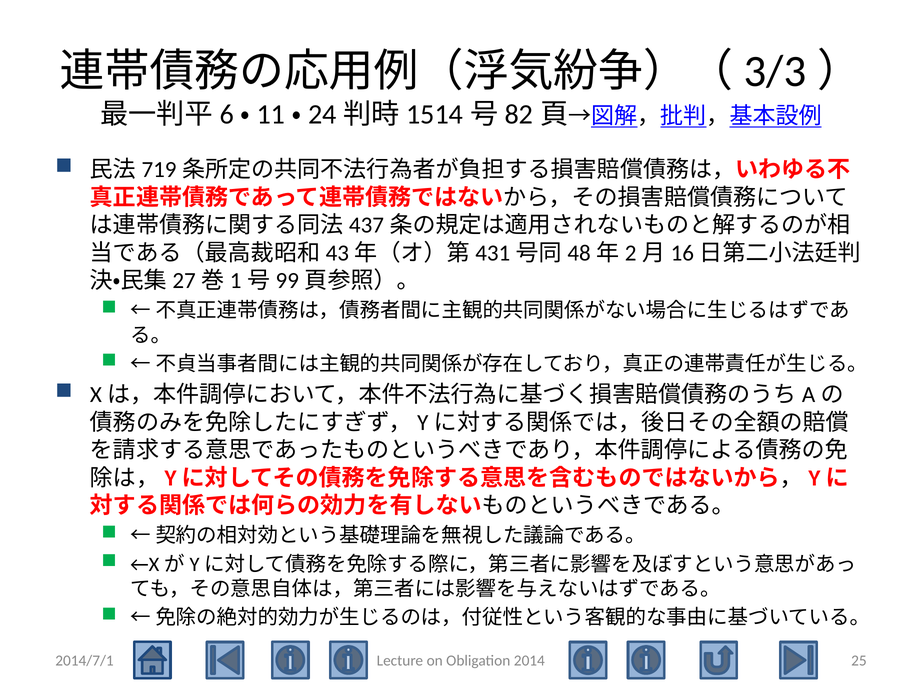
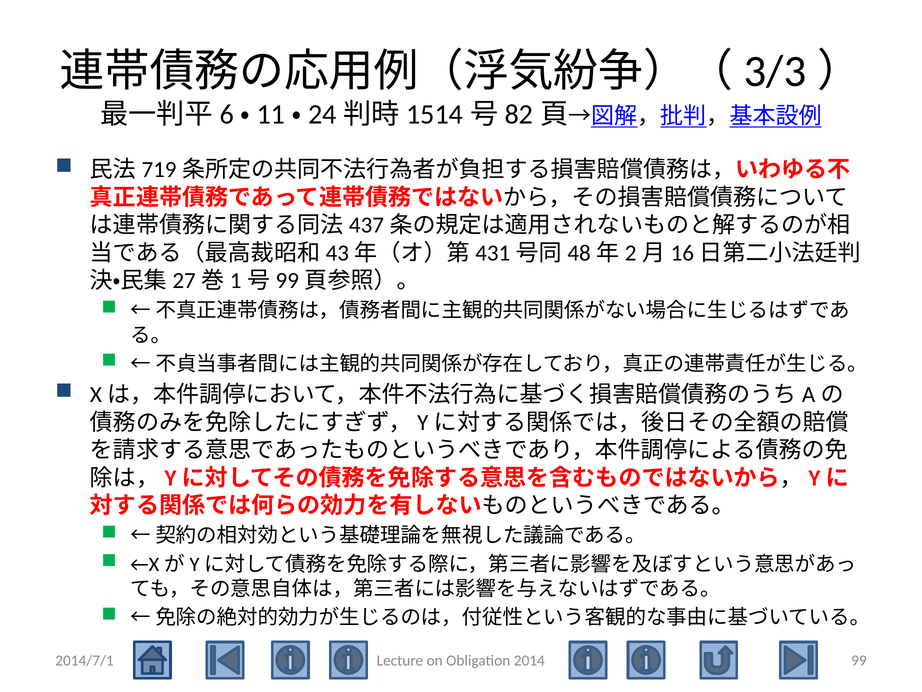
25: 25 -> 99
